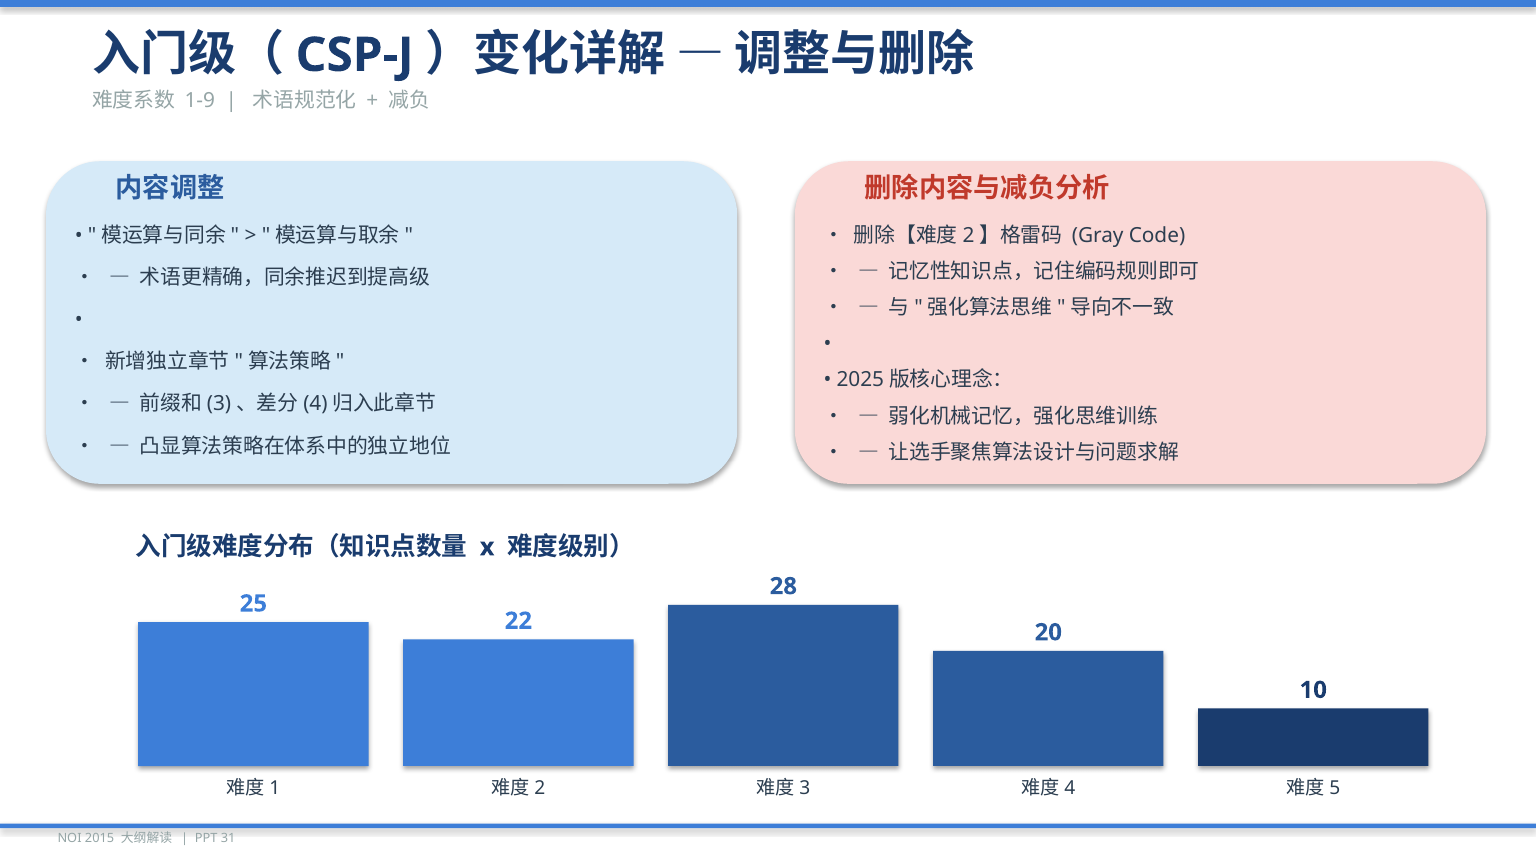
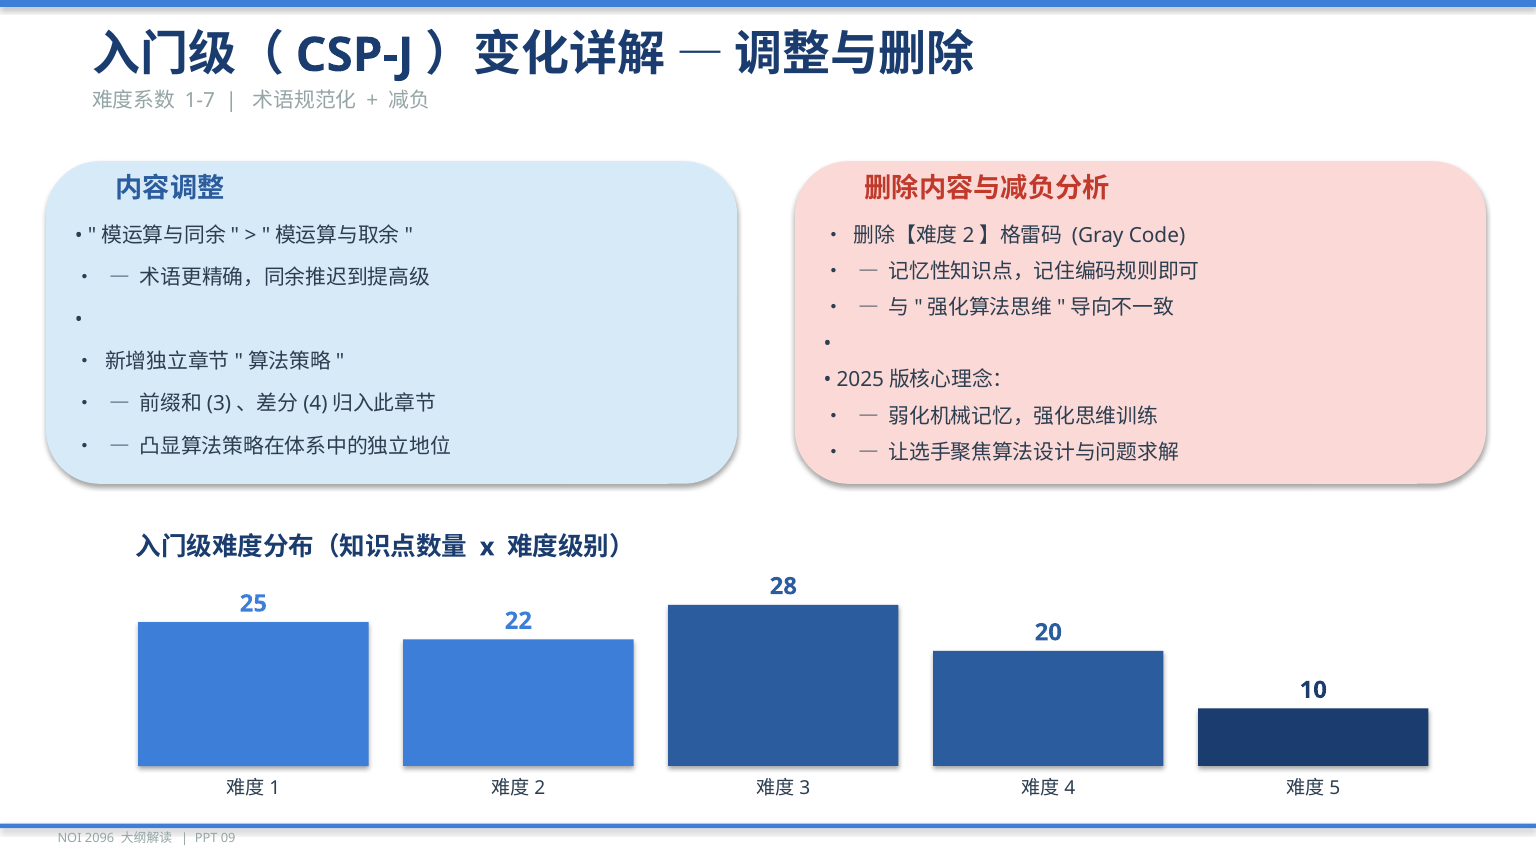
1-9: 1-9 -> 1-7
2015: 2015 -> 2096
31: 31 -> 09
